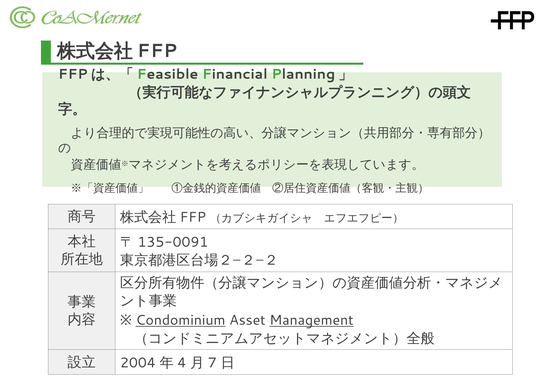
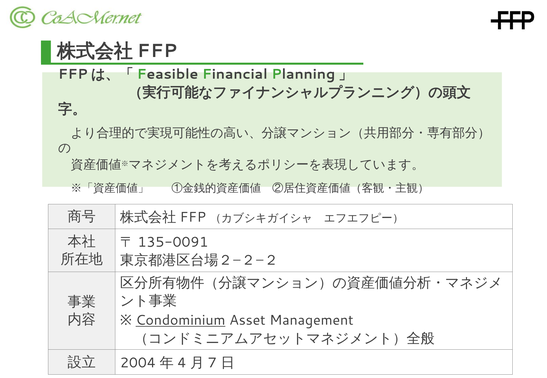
Management underline: present -> none
